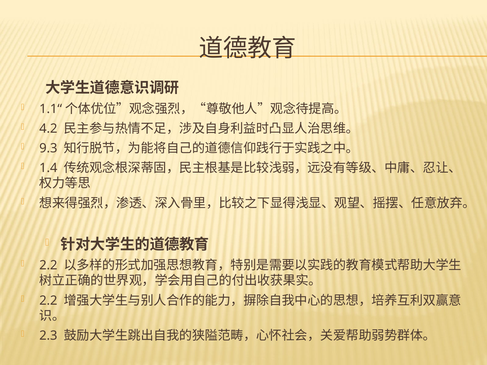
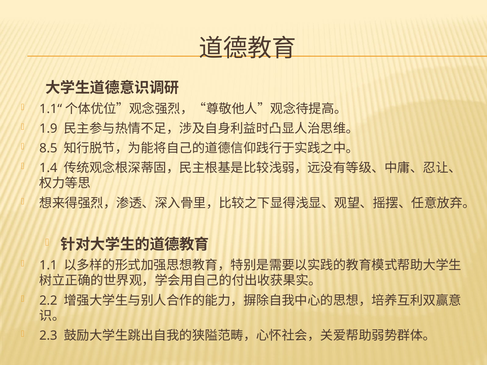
4.2: 4.2 -> 1.9
9.3: 9.3 -> 8.5
2.2 at (48, 265): 2.2 -> 1.1
